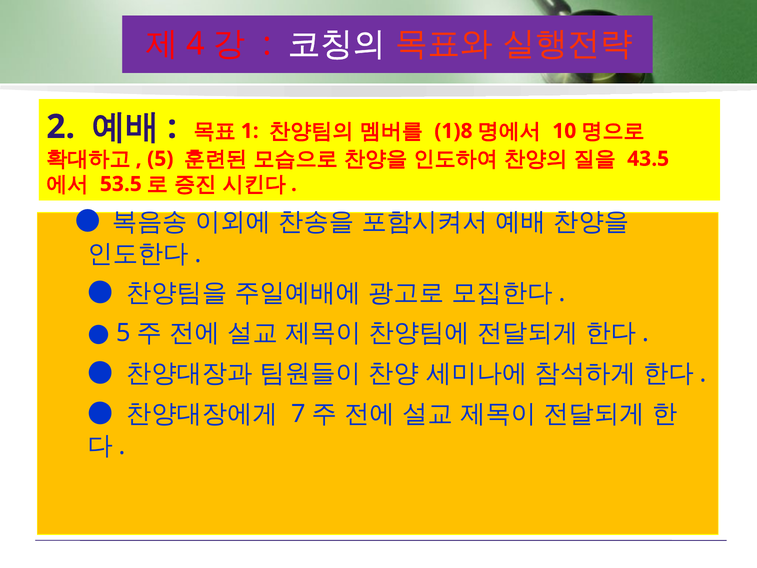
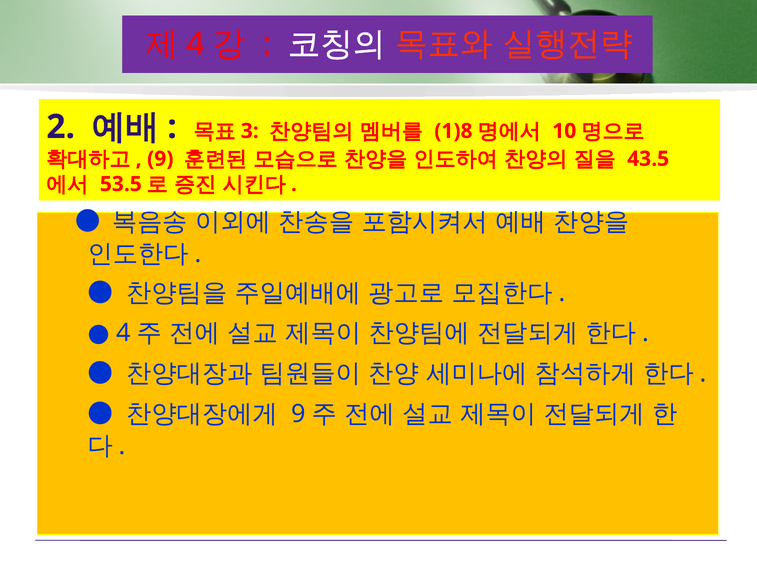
1: 1 -> 3
5 at (160, 159): 5 -> 9
5 at (123, 333): 5 -> 4
7 at (298, 414): 7 -> 9
